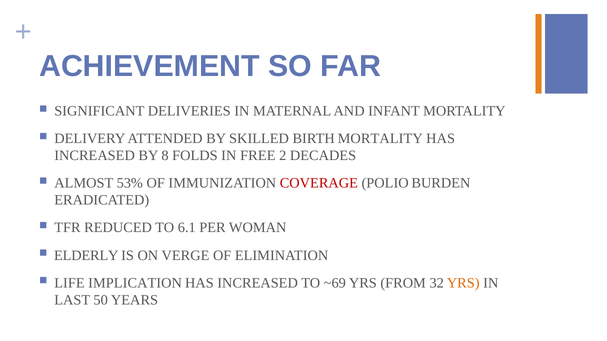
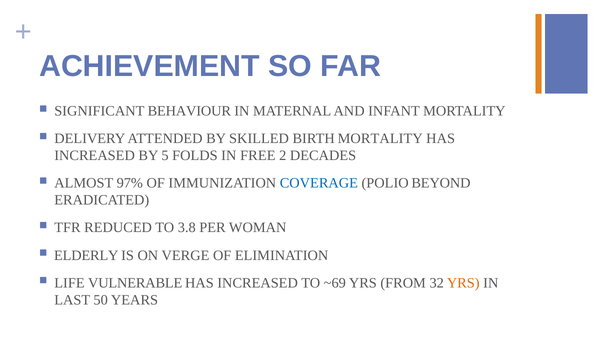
DELIVERIES: DELIVERIES -> BEHAVIOUR
8: 8 -> 5
53%: 53% -> 97%
COVERAGE colour: red -> blue
BURDEN: BURDEN -> BEYOND
6.1: 6.1 -> 3.8
IMPLICATION: IMPLICATION -> VULNERABLE
